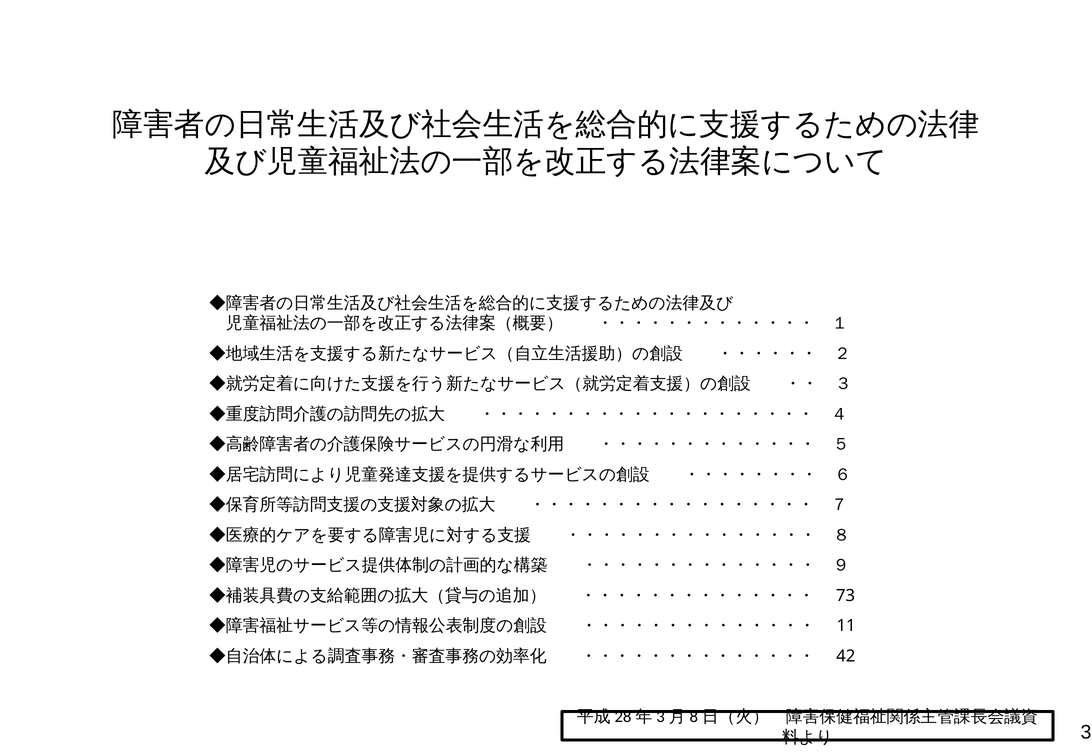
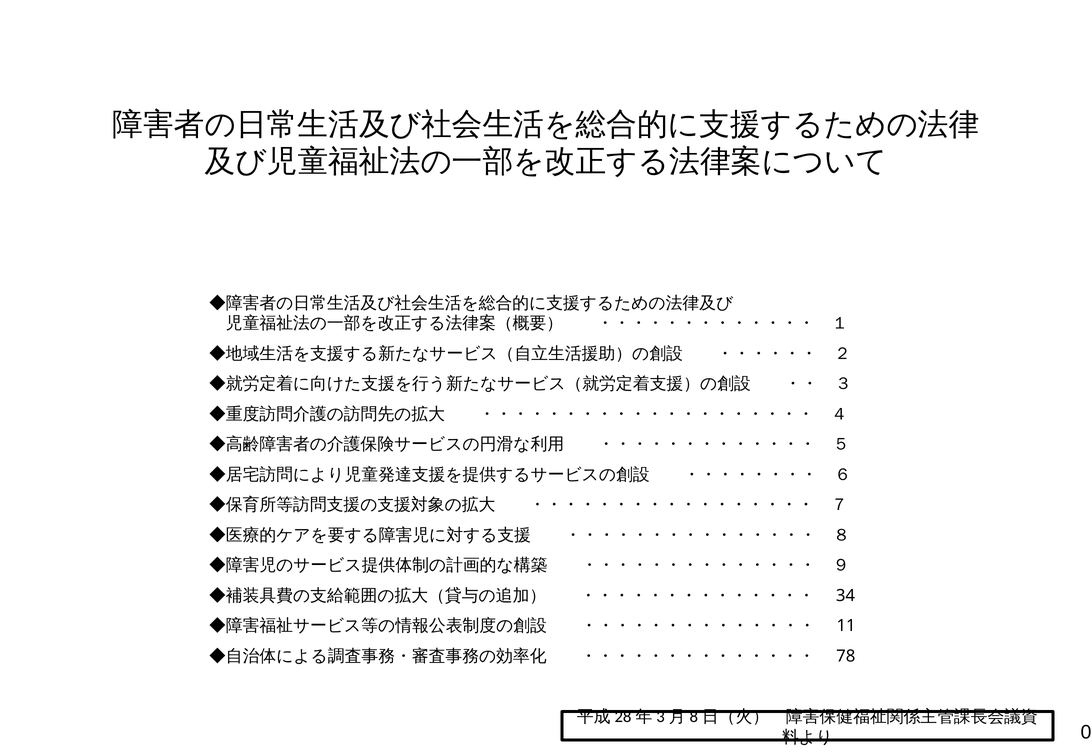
73: 73 -> 34
42: 42 -> 78
3: 3 -> 0
